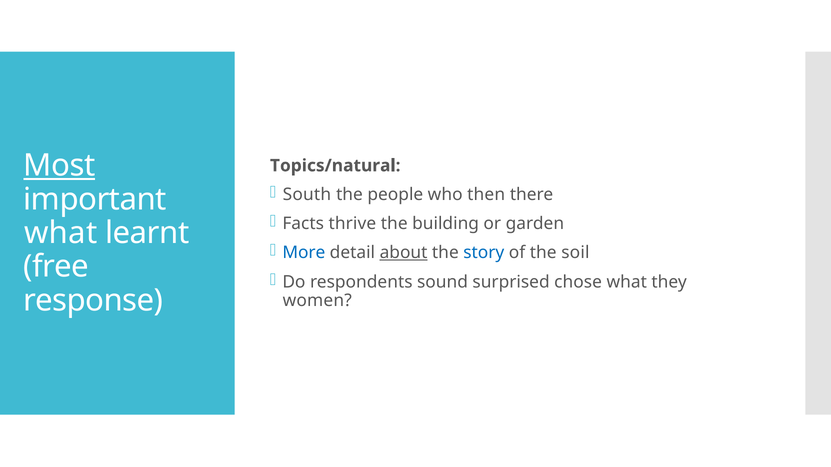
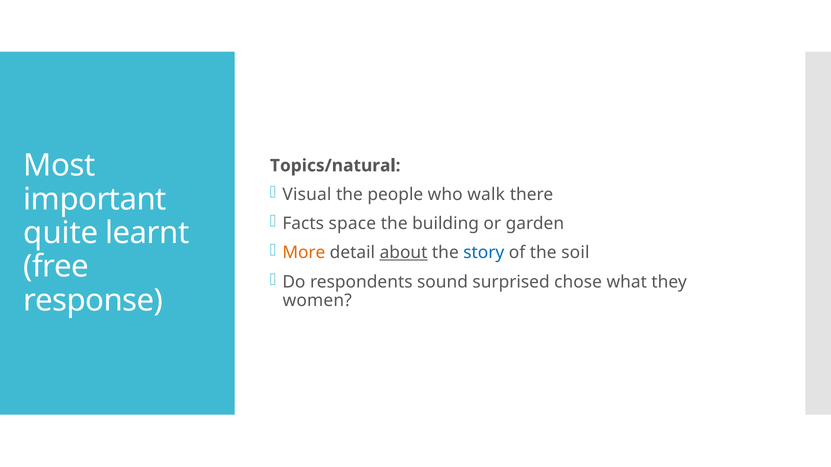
Most underline: present -> none
South: South -> Visual
then: then -> walk
thrive: thrive -> space
what at (61, 233): what -> quite
More colour: blue -> orange
